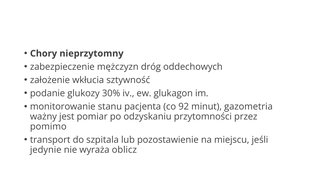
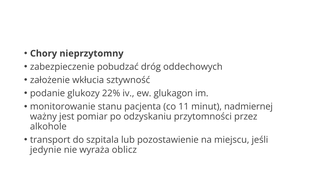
mężczyzn: mężczyzn -> pobudzać
30%: 30% -> 22%
92: 92 -> 11
gazometria: gazometria -> nadmiernej
pomimo: pomimo -> alkohole
